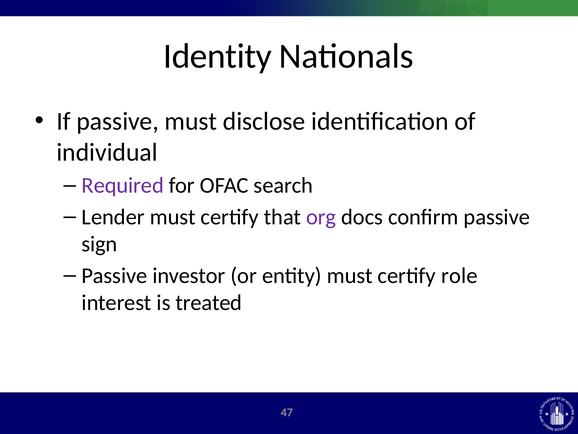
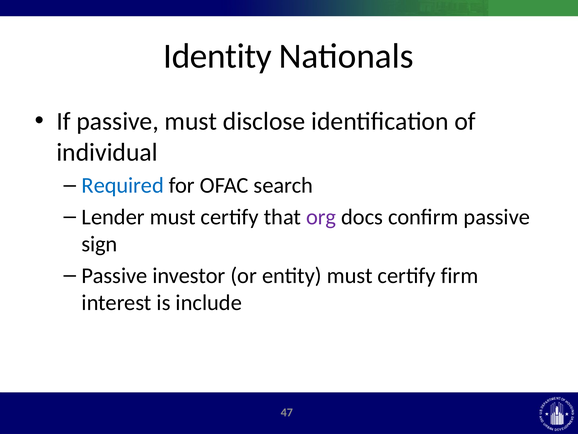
Required colour: purple -> blue
role: role -> firm
treated: treated -> include
